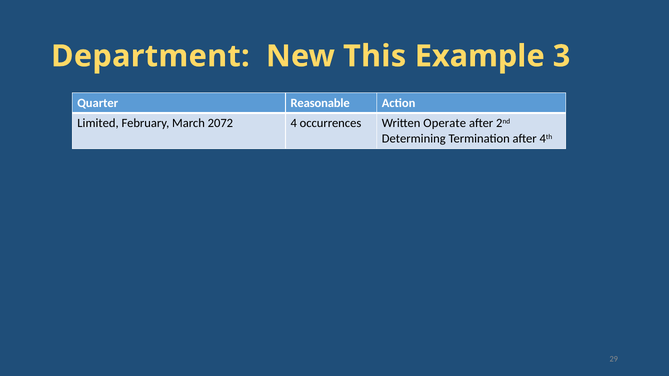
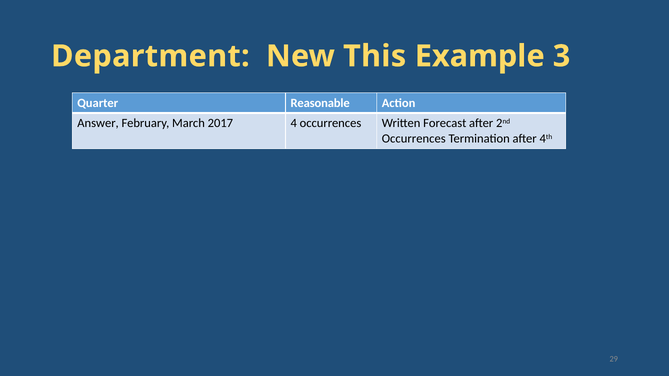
Limited: Limited -> Answer
2072: 2072 -> 2017
Operate: Operate -> Forecast
Determining at (414, 139): Determining -> Occurrences
